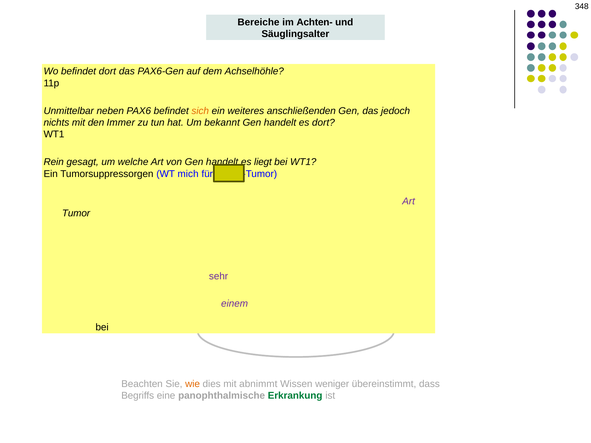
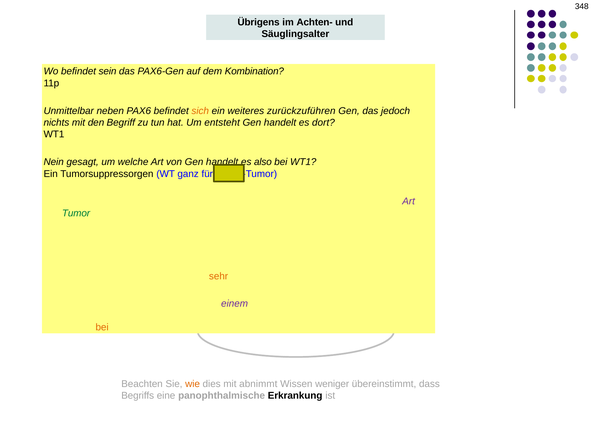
Bereiche: Bereiche -> Übrigens
befindet dort: dort -> sein
Achselhöhle: Achselhöhle -> Kombination
anschließenden: anschließenden -> zurückzuführen
Immer: Immer -> Begriff
bekannt: bekannt -> entsteht
Rein: Rein -> Nein
es liegt: liegt -> also
mich: mich -> ganz
Tumor at (76, 213) colour: black -> green
sehr colour: purple -> orange
bei at (102, 328) colour: black -> orange
Erkrankung colour: green -> black
